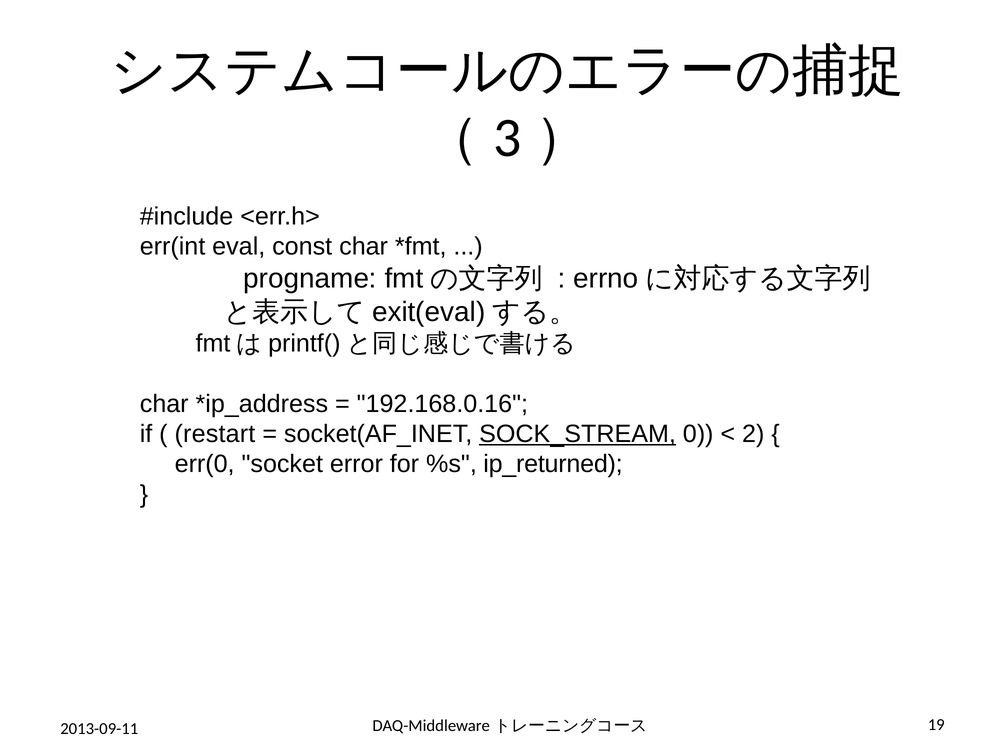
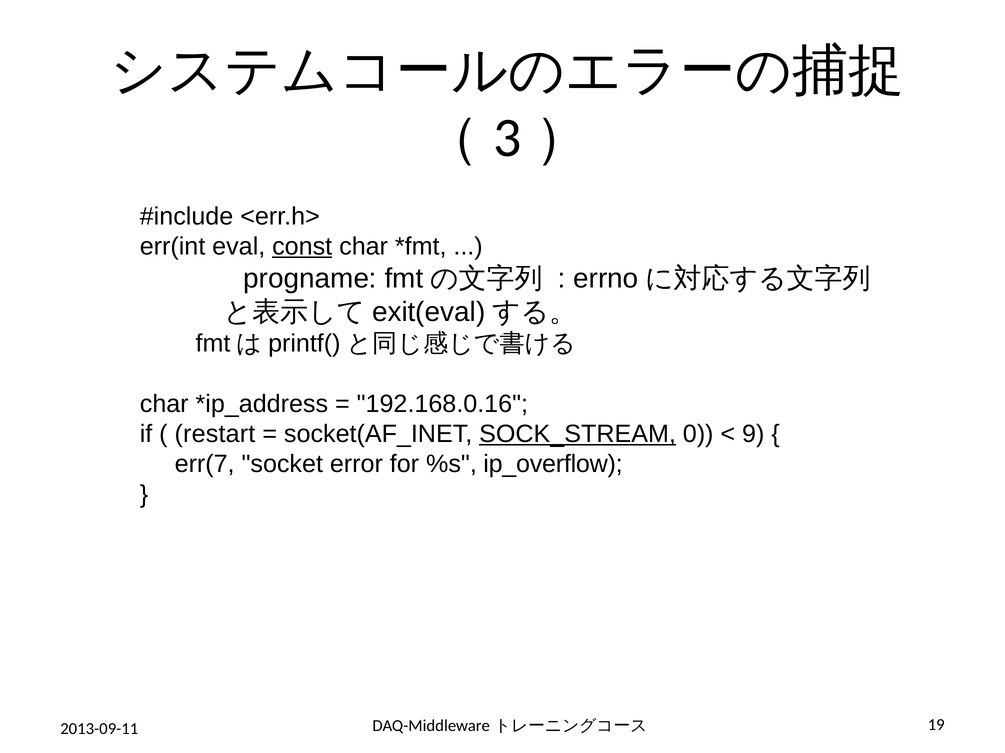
const underline: none -> present
2: 2 -> 9
err(0: err(0 -> err(7
ip_returned: ip_returned -> ip_overflow
